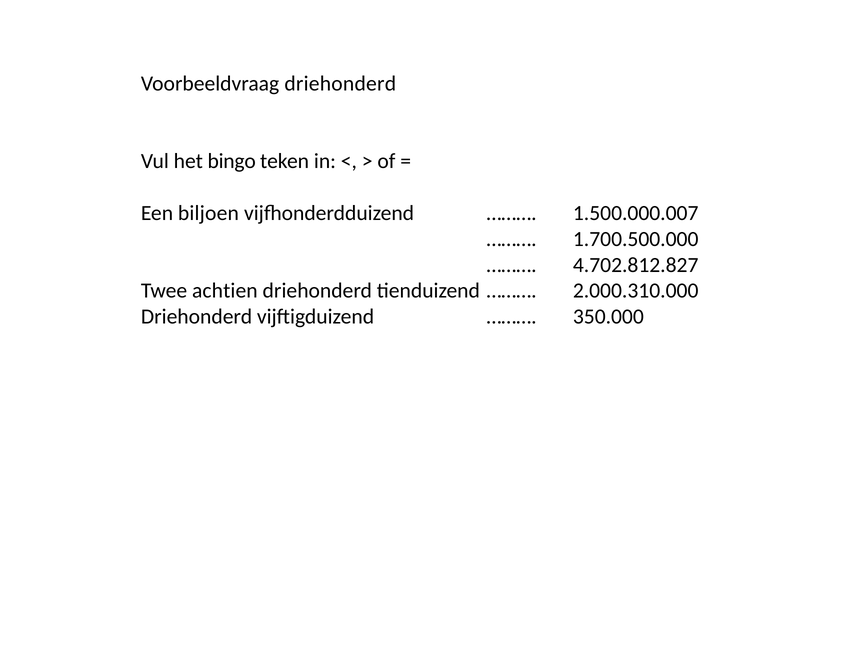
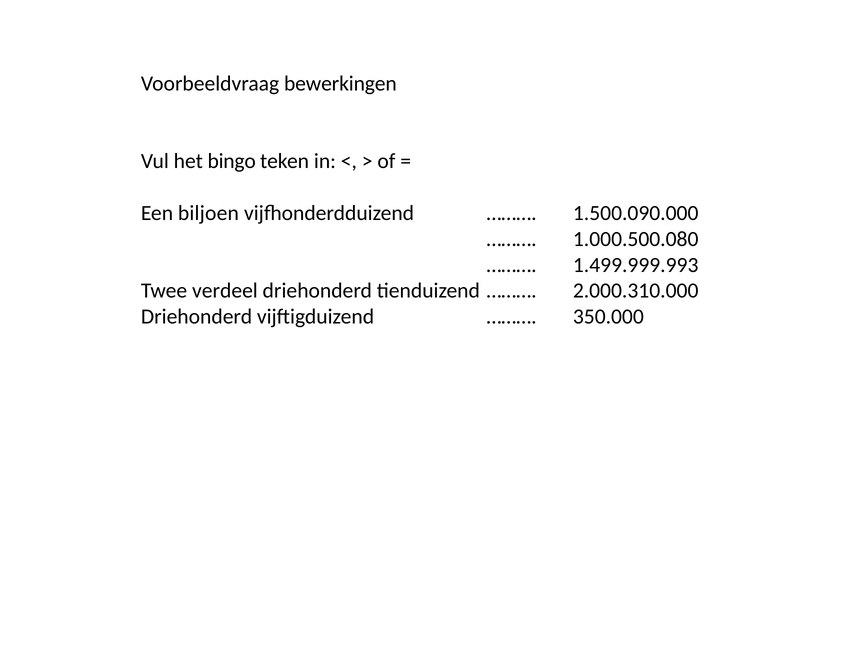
Voorbeeldvraag driehonderd: driehonderd -> bewerkingen
1.500.000.007: 1.500.000.007 -> 1.500.090.000
1.700.500.000: 1.700.500.000 -> 1.000.500.080
4.702.812.827: 4.702.812.827 -> 1.499.999.993
achtien: achtien -> verdeel
